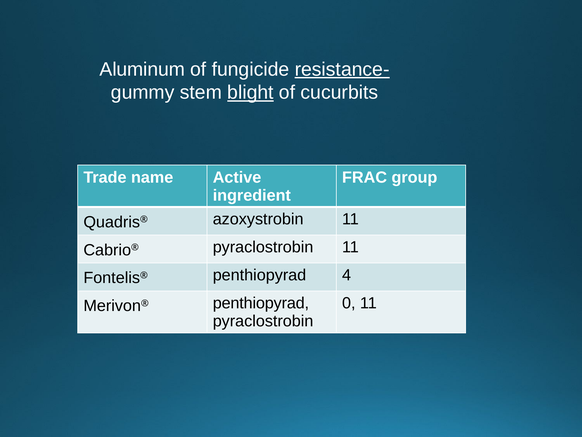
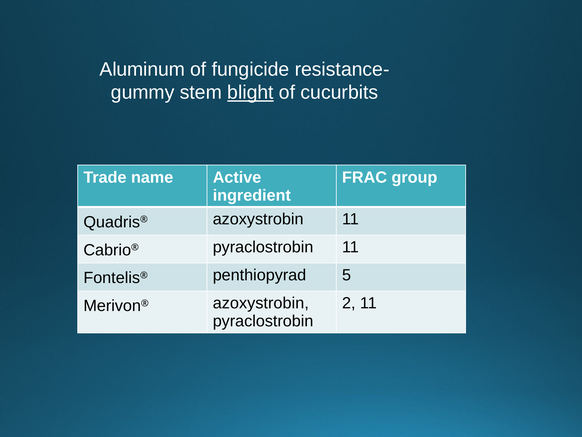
resistance- underline: present -> none
4: 4 -> 5
0: 0 -> 2
penthiopyrad at (261, 303): penthiopyrad -> azoxystrobin
